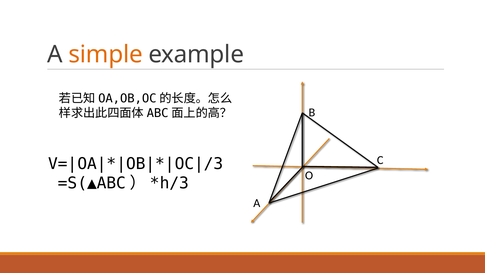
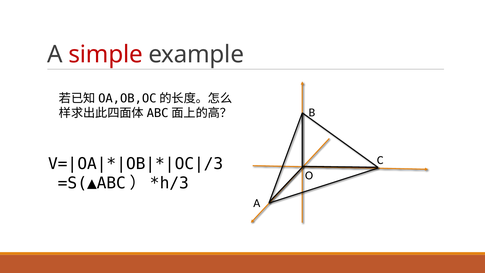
simple colour: orange -> red
